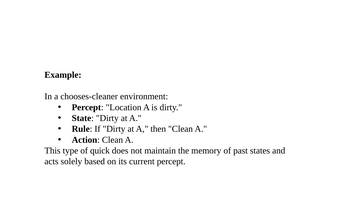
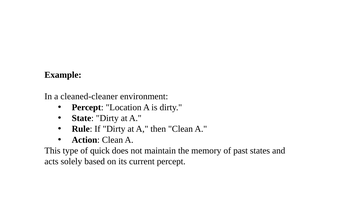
chooses-cleaner: chooses-cleaner -> cleaned-cleaner
